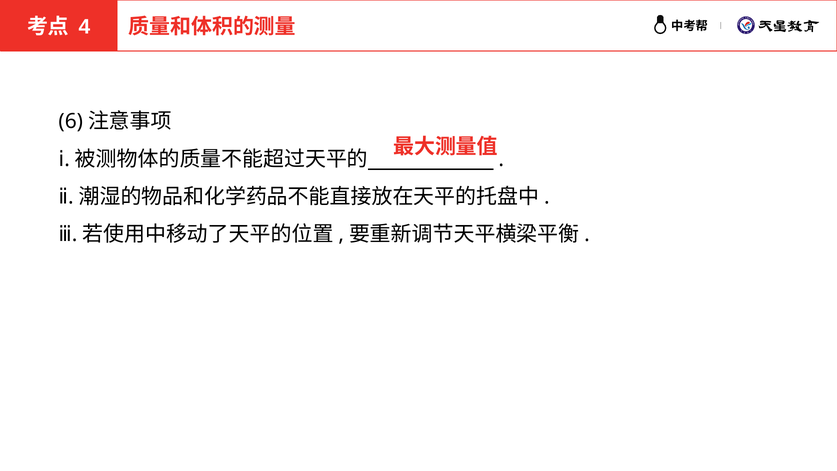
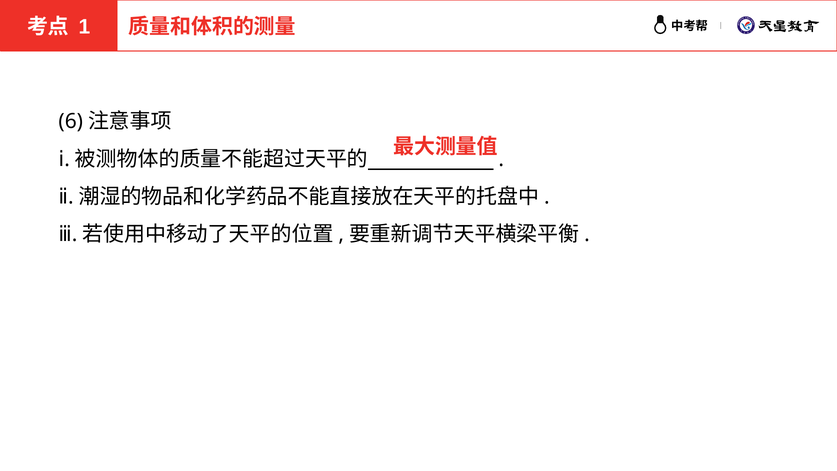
4: 4 -> 1
